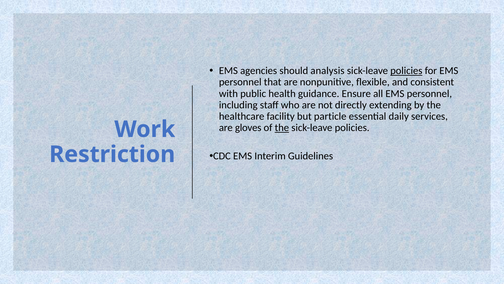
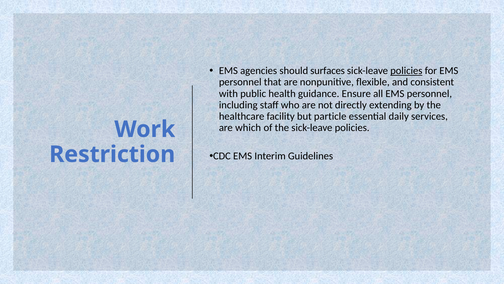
analysis: analysis -> surfaces
gloves: gloves -> which
the at (282, 127) underline: present -> none
